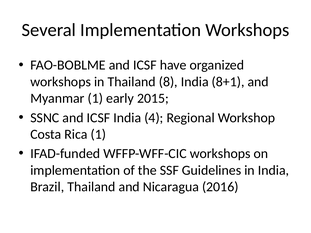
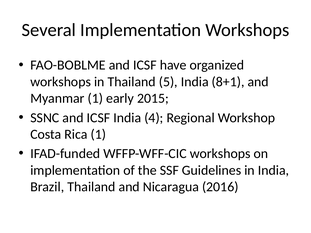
8: 8 -> 5
